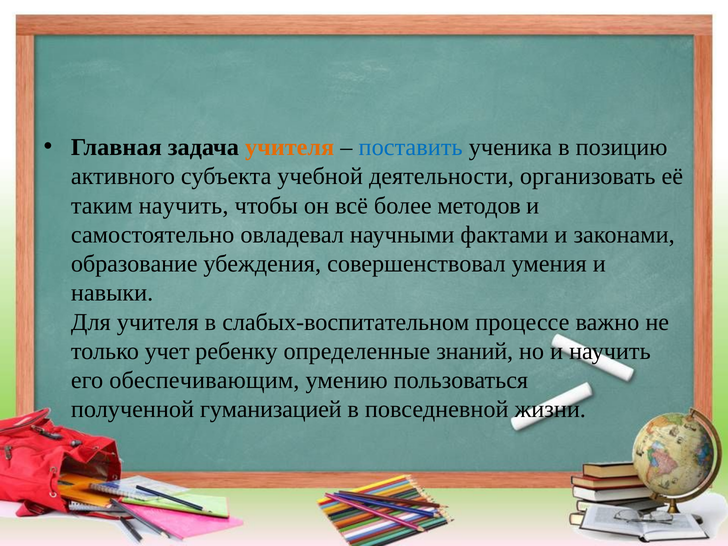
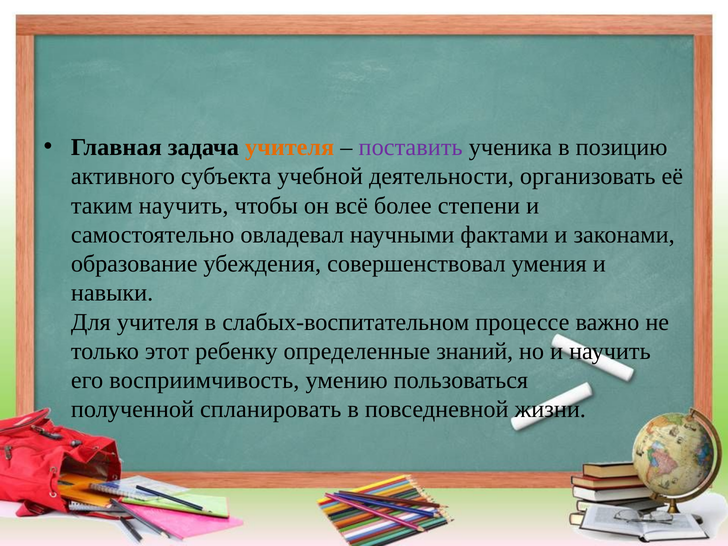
поставить colour: blue -> purple
методов: методов -> степени
учет: учет -> этот
обеспечивающим: обеспечивающим -> восприимчивость
гуманизацией: гуманизацией -> спланировать
